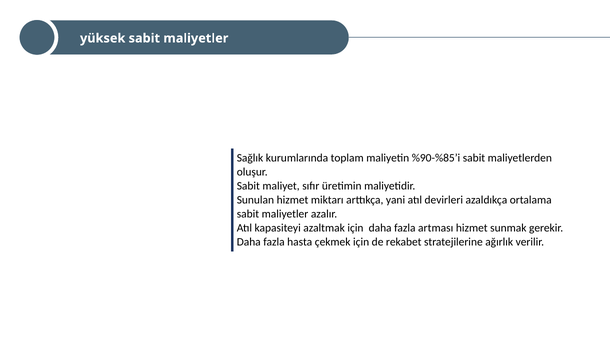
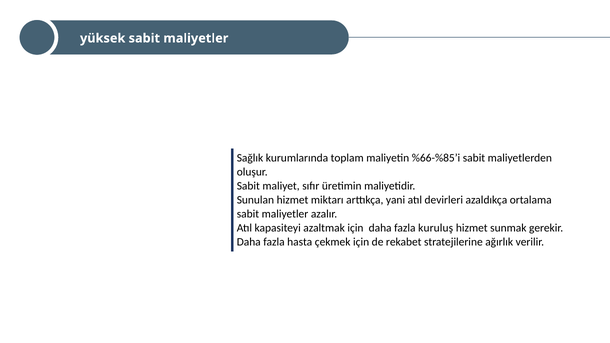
%90-%85’i: %90-%85’i -> %66-%85’i
artması: artması -> kuruluş
